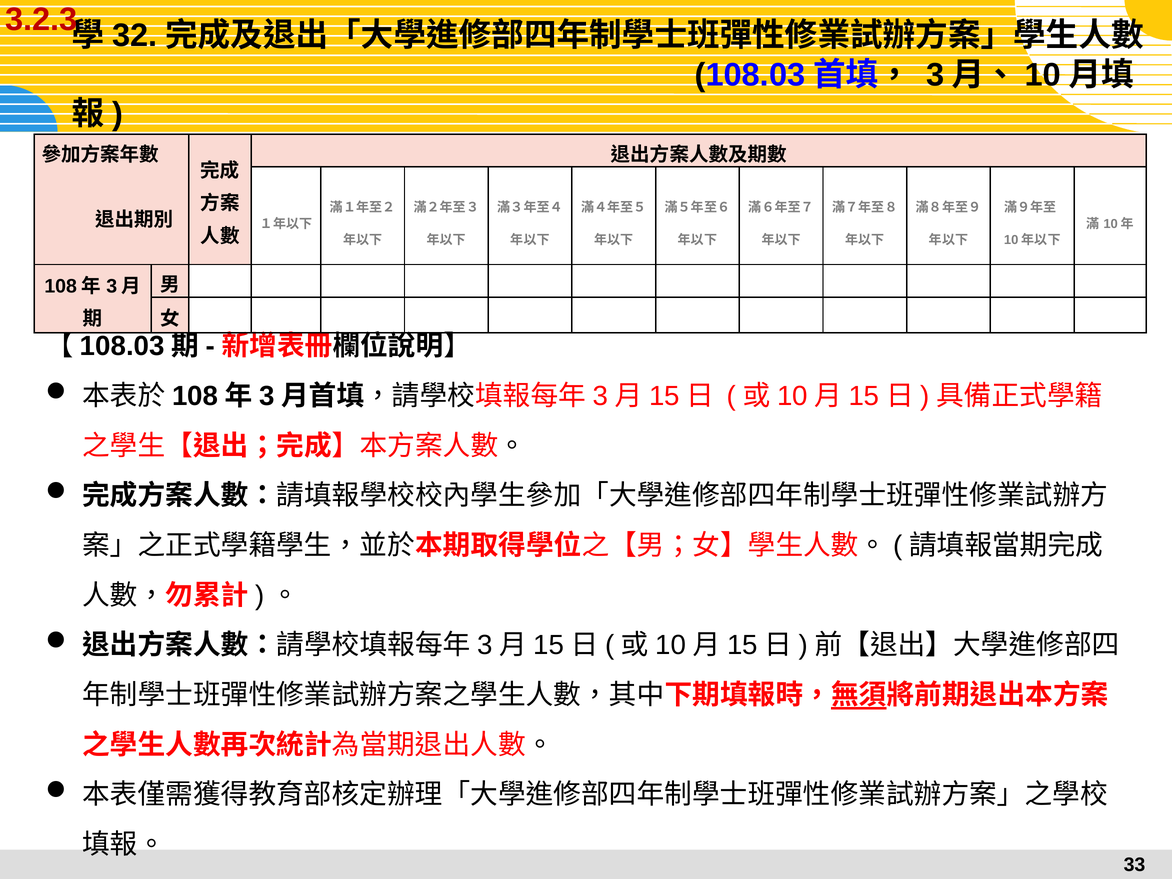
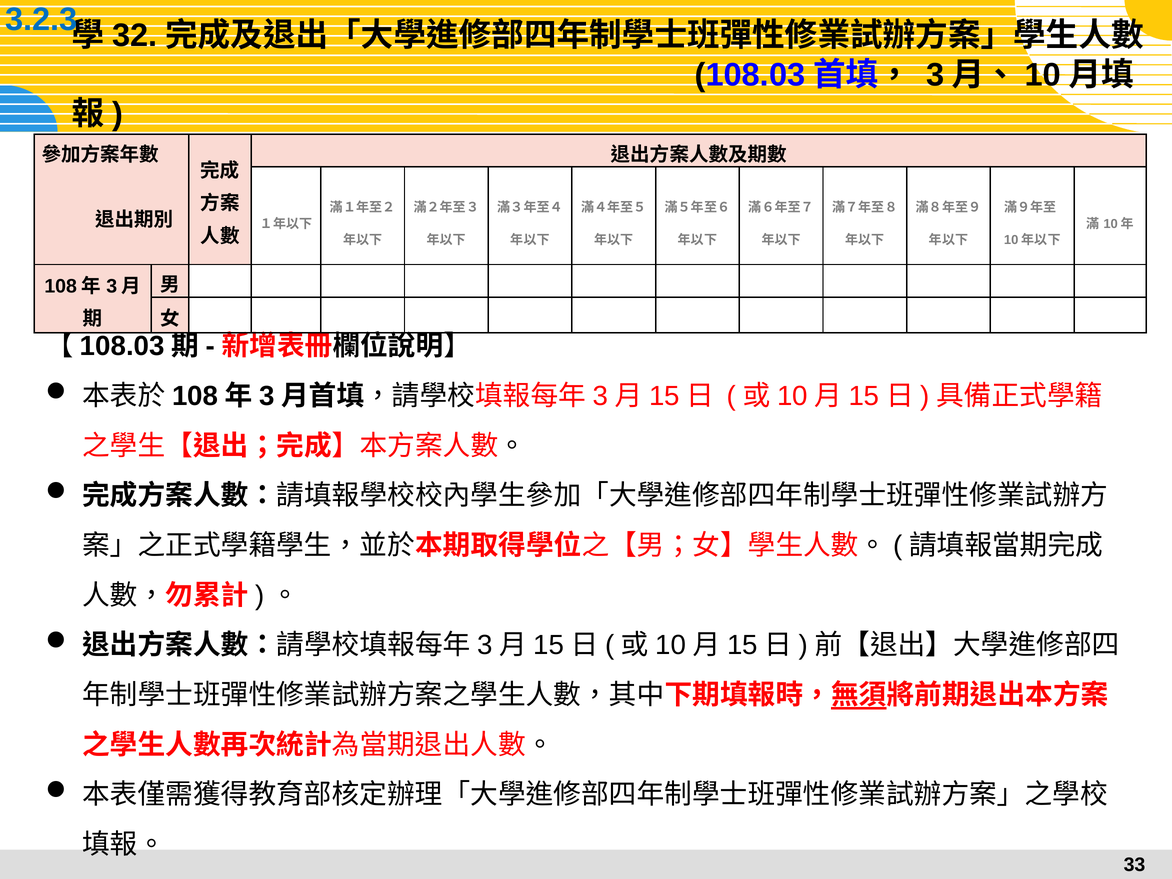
3.2.3 colour: red -> blue
